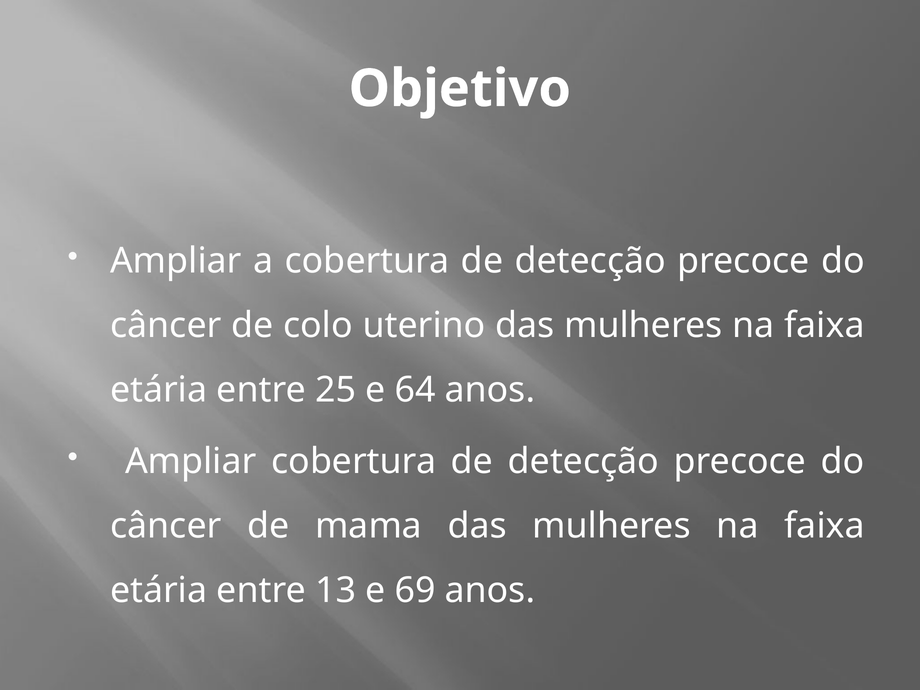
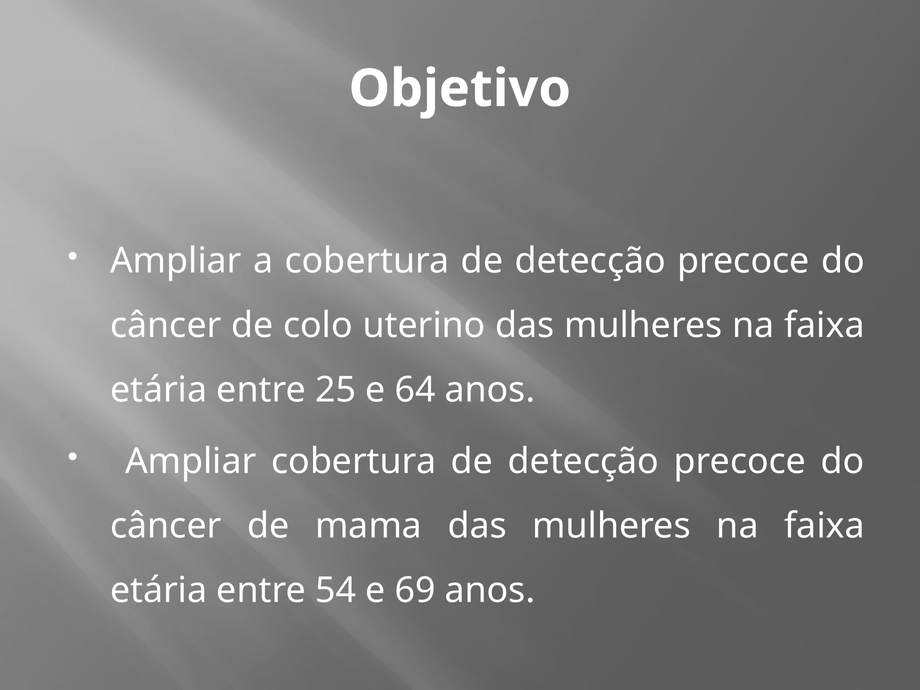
13: 13 -> 54
